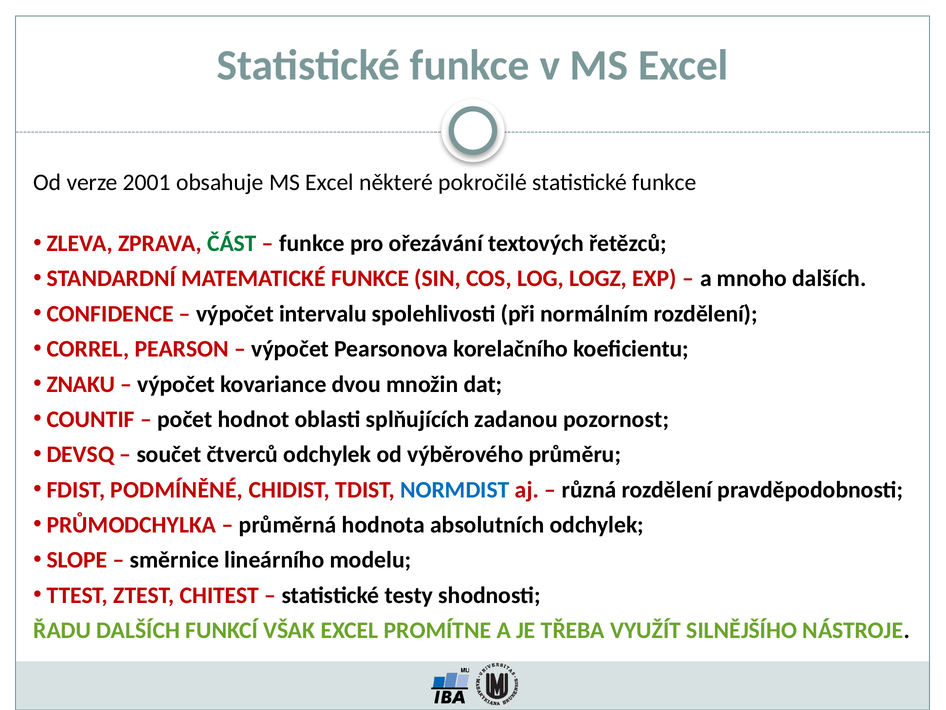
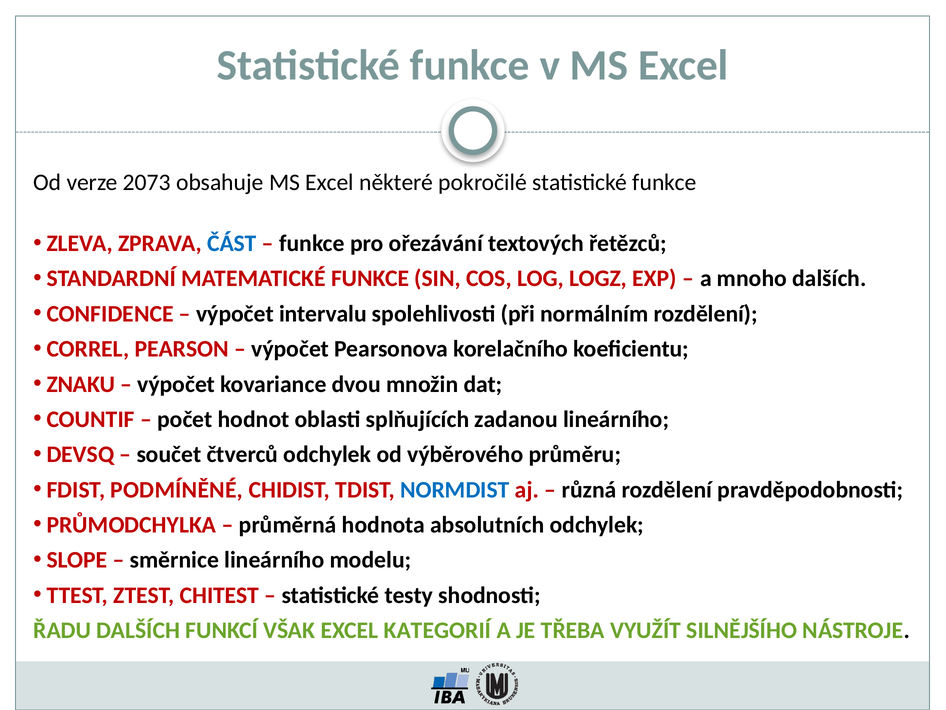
2001: 2001 -> 2073
ČÁST colour: green -> blue
zadanou pozornost: pozornost -> lineárního
PROMÍTNE: PROMÍTNE -> KATEGORIÍ
